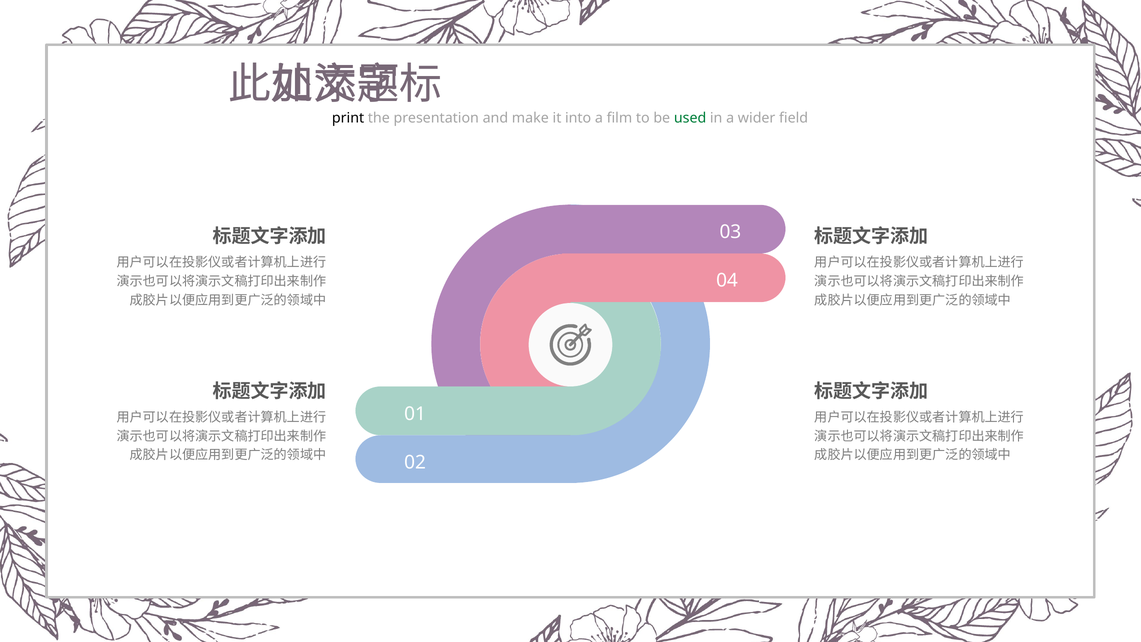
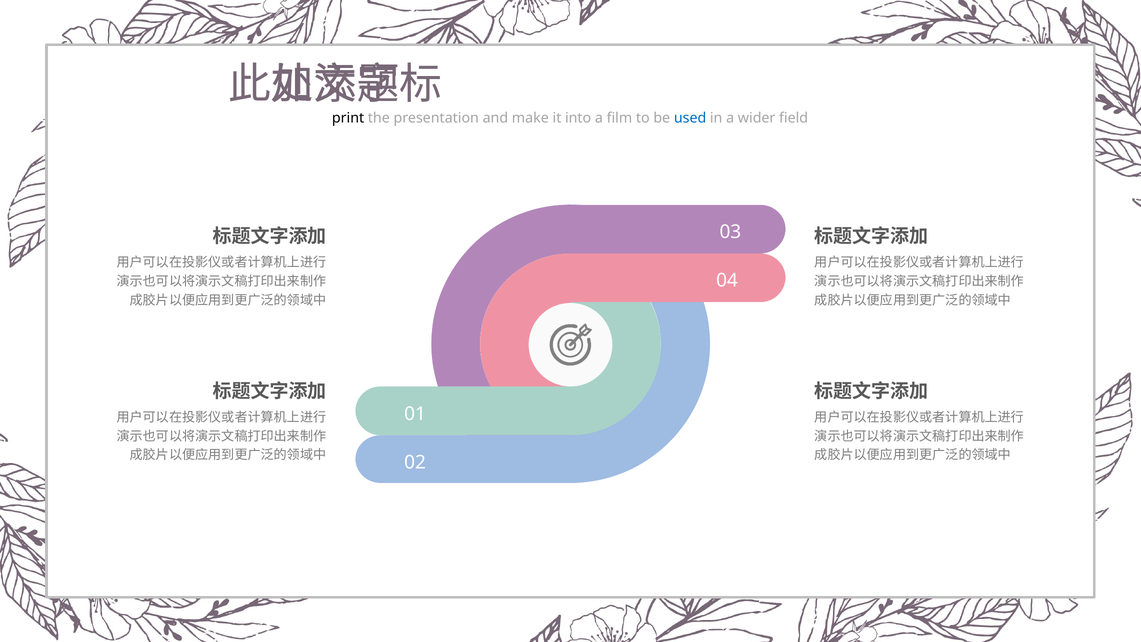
used colour: green -> blue
